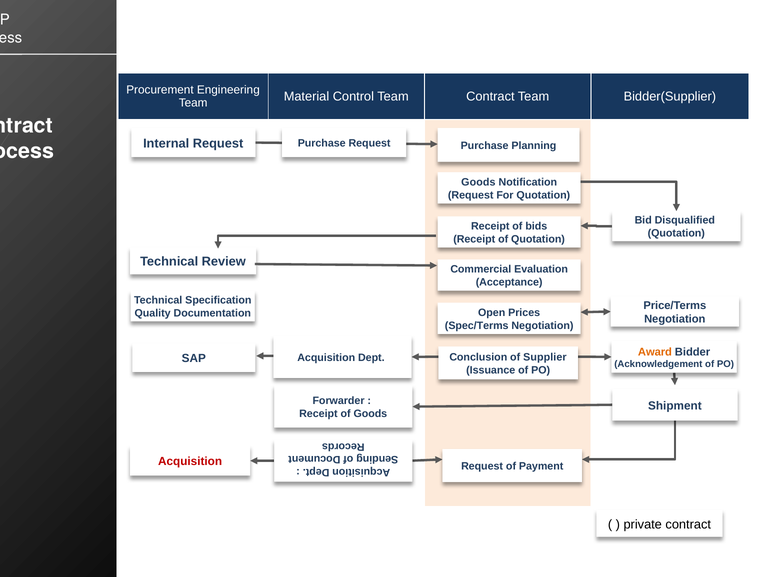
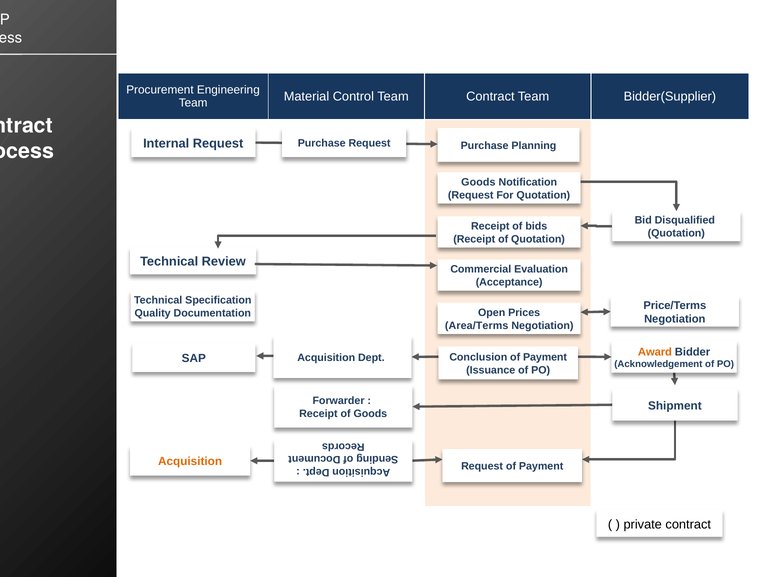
Spec/Terms: Spec/Terms -> Area/Terms
Conclusion of Supplier: Supplier -> Payment
Acquisition at (190, 461) colour: red -> orange
